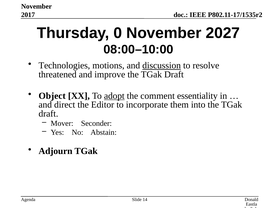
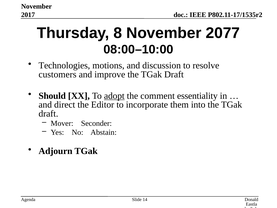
0: 0 -> 8
2027: 2027 -> 2077
discussion underline: present -> none
threatened: threatened -> customers
Object: Object -> Should
